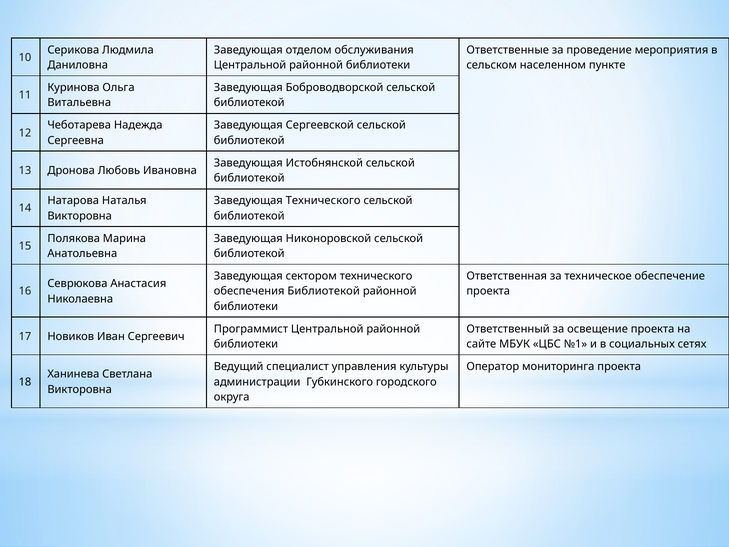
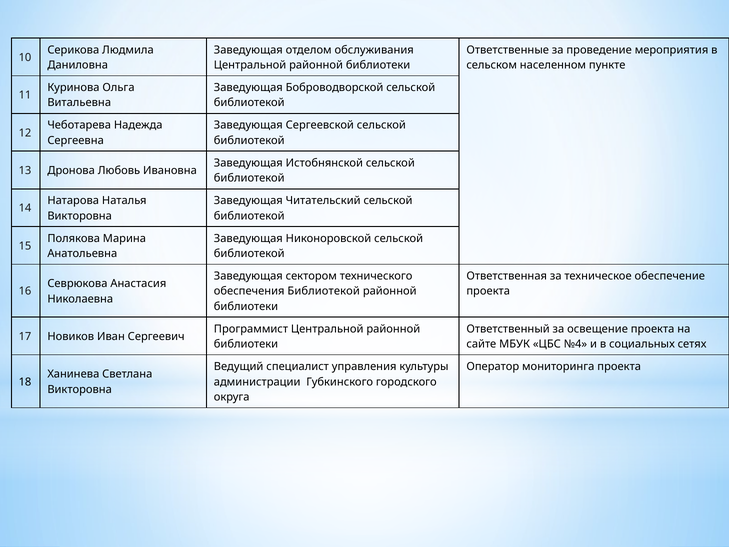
Заведующая Технического: Технического -> Читательский
№1: №1 -> №4
